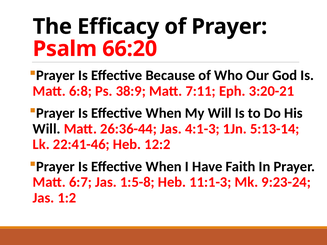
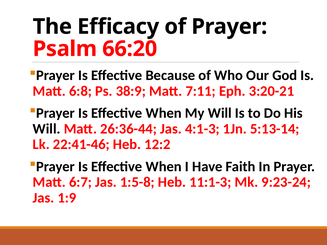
1:2: 1:2 -> 1:9
